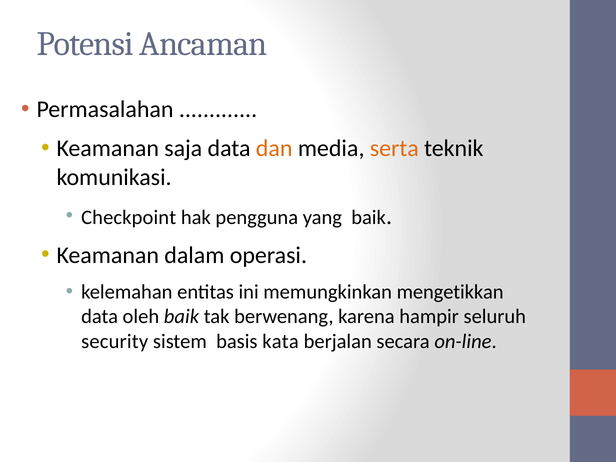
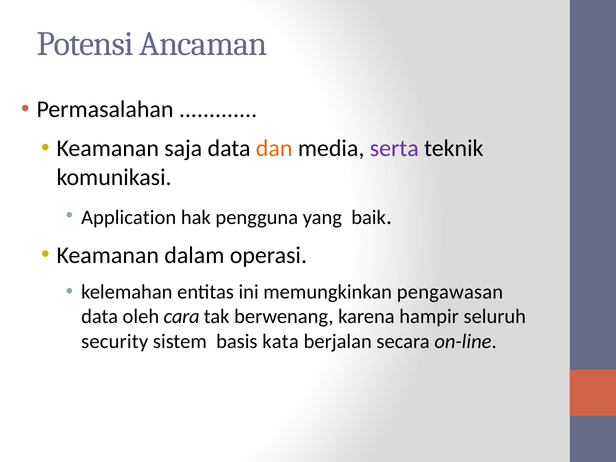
serta colour: orange -> purple
Checkpoint: Checkpoint -> Application
mengetikkan: mengetikkan -> pengawasan
oleh baik: baik -> cara
